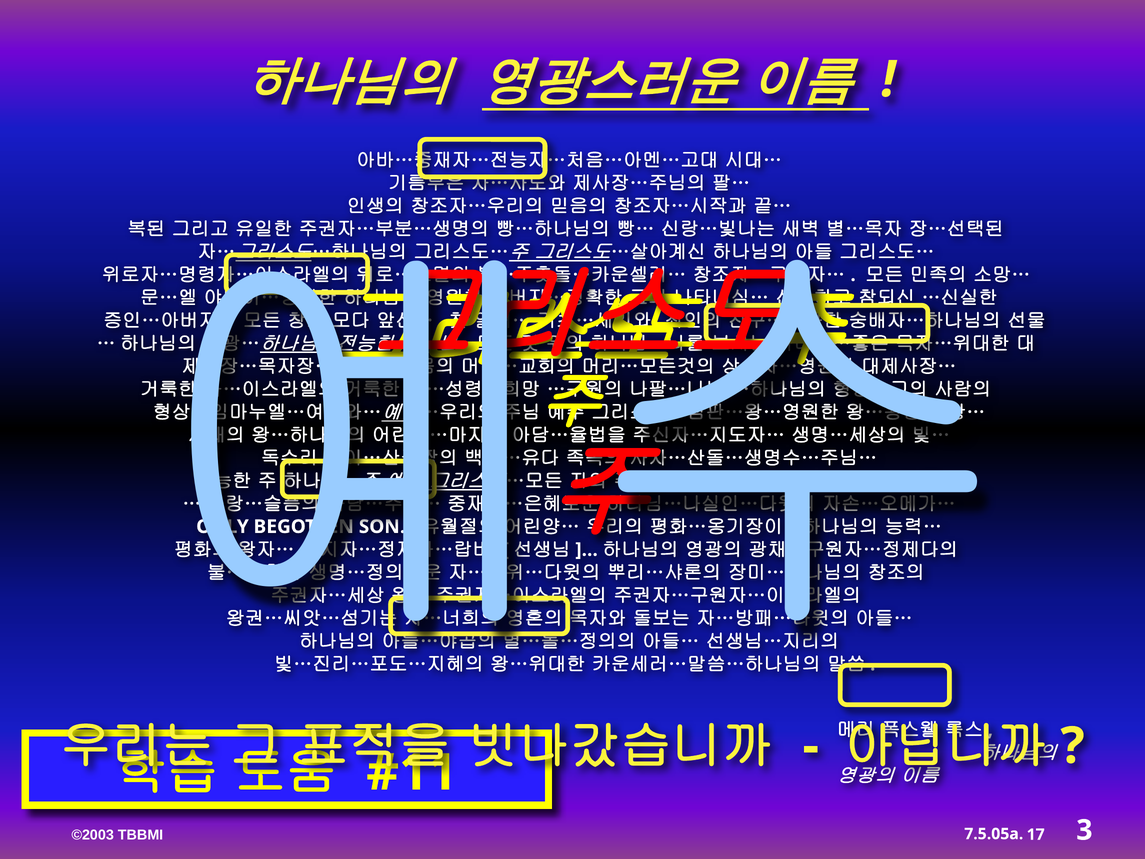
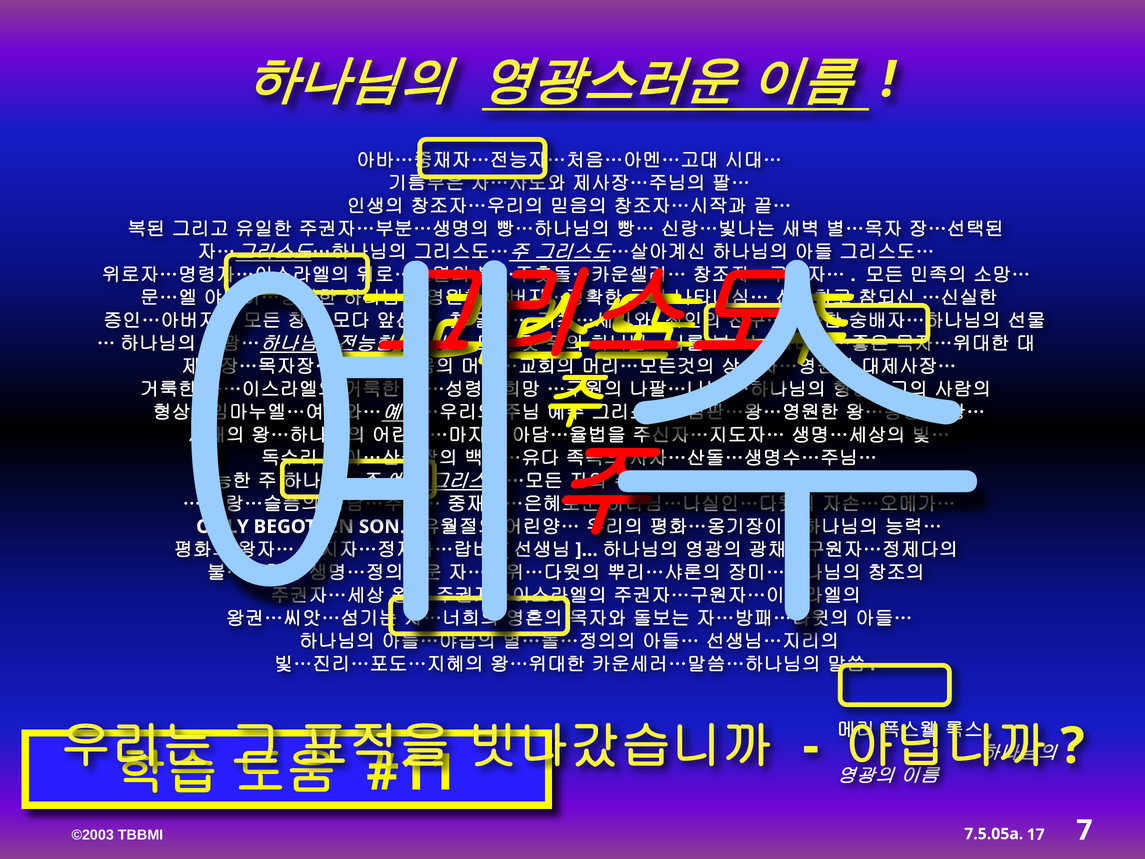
3: 3 -> 7
